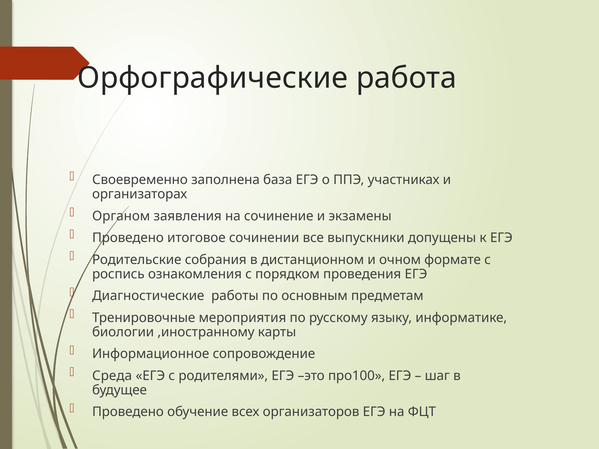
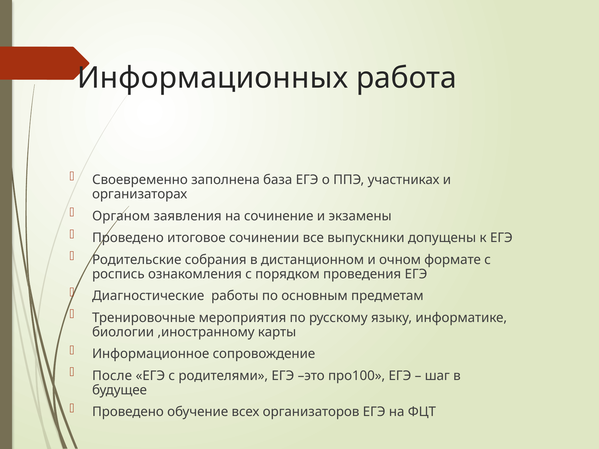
Орфографические: Орфографические -> Информационных
Среда: Среда -> После
